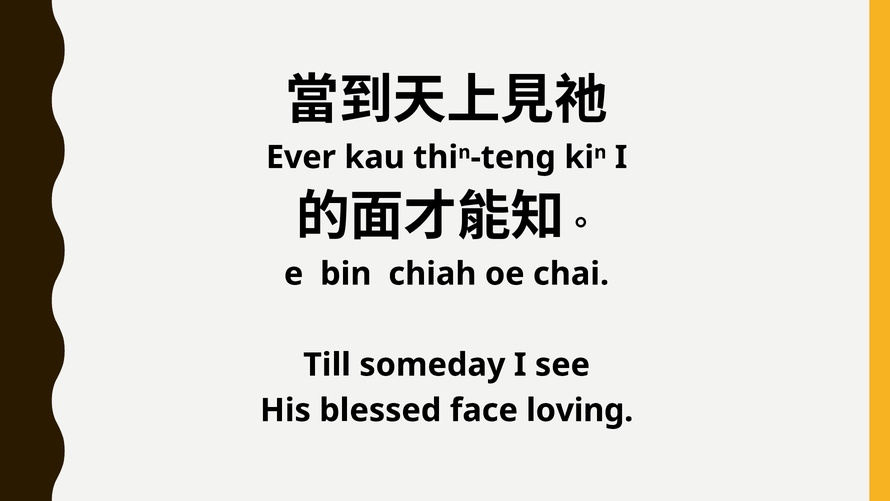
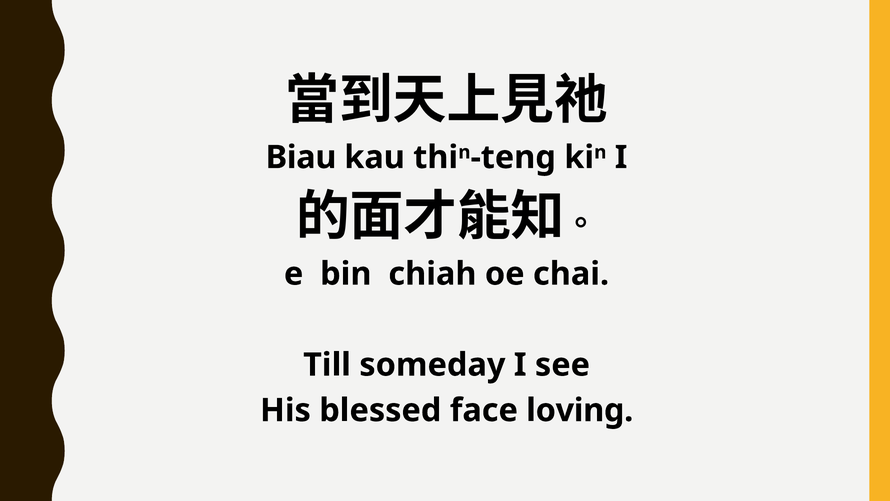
Ever: Ever -> Biau
